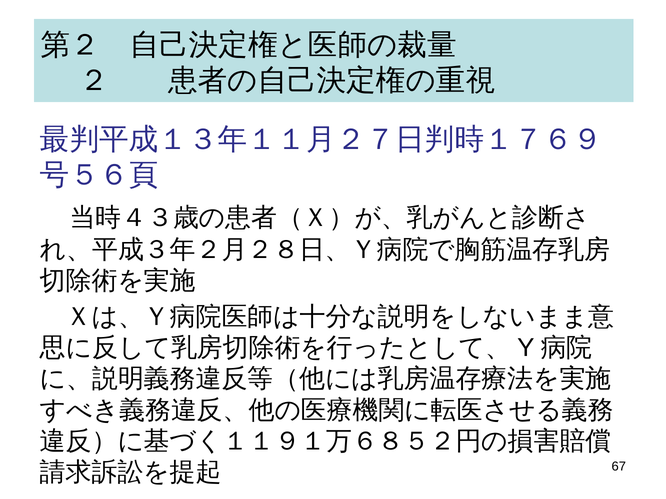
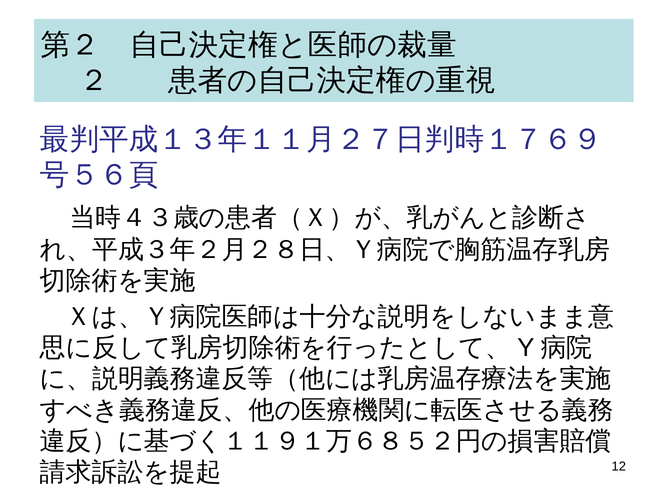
67: 67 -> 12
